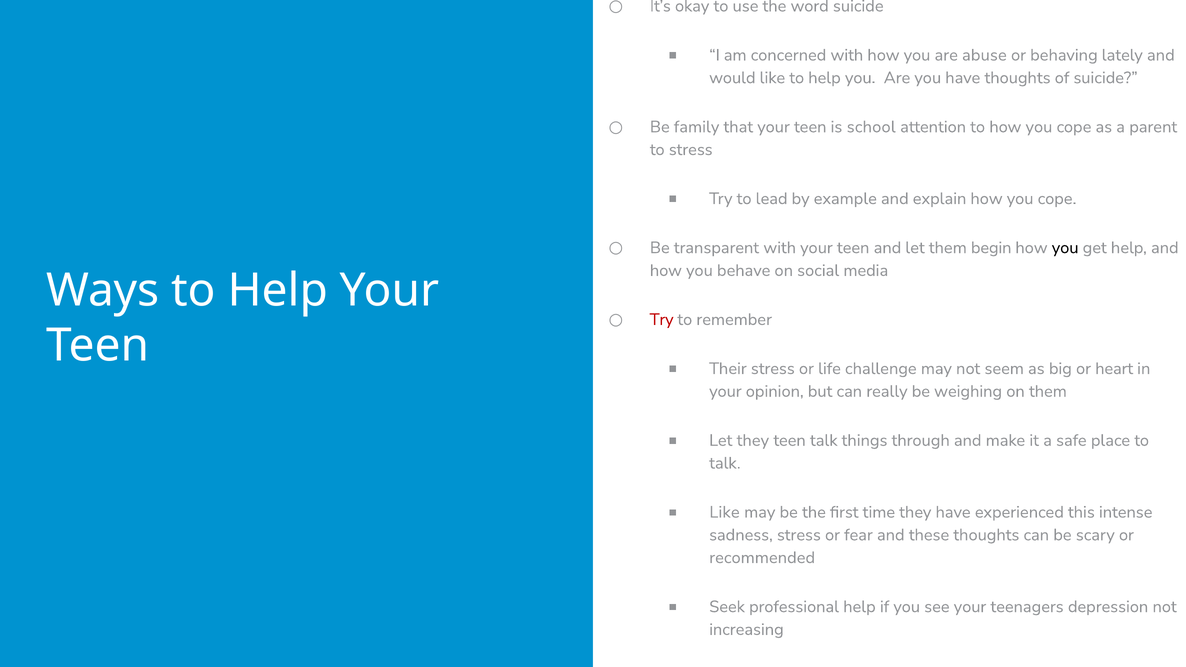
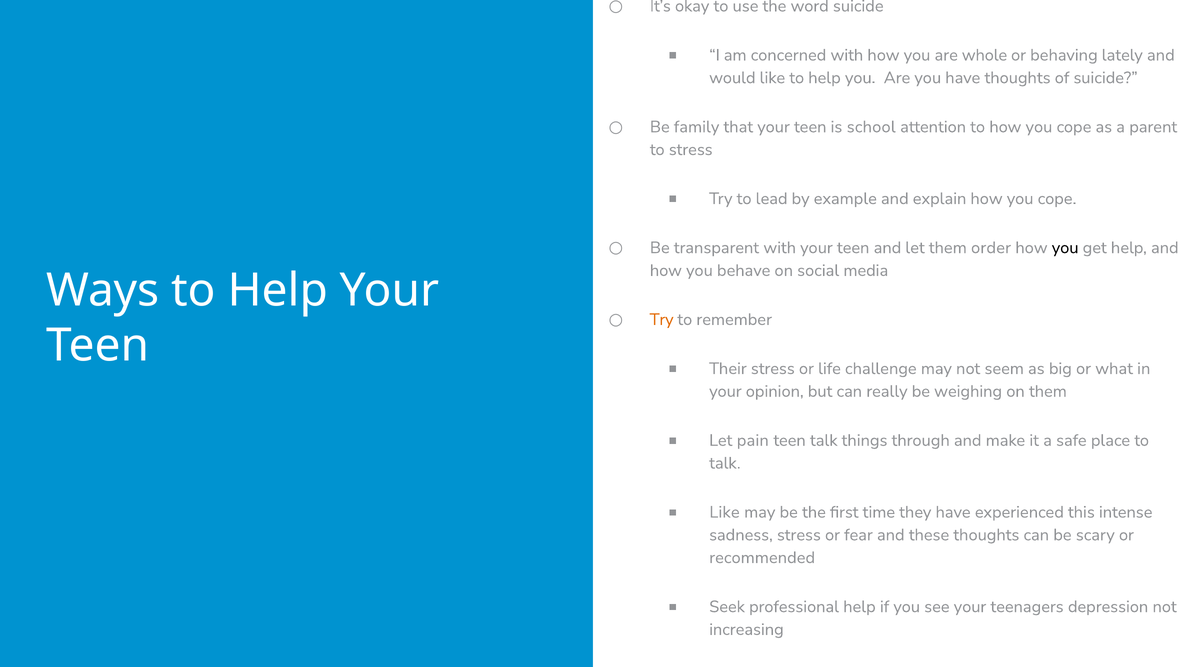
abuse: abuse -> whole
begin: begin -> order
Try at (662, 320) colour: red -> orange
heart: heart -> what
Let they: they -> pain
